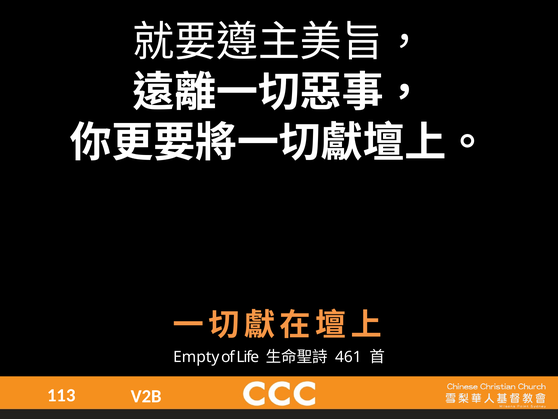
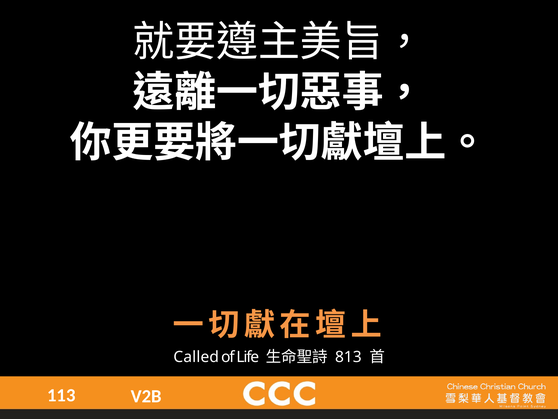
Empty: Empty -> Called
461: 461 -> 813
